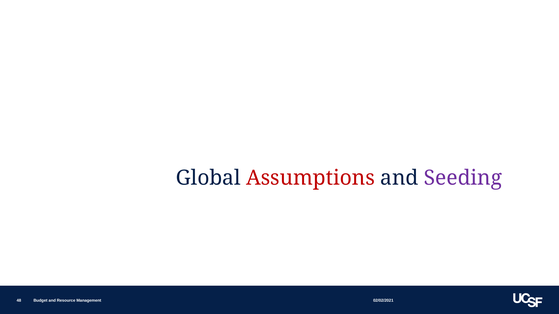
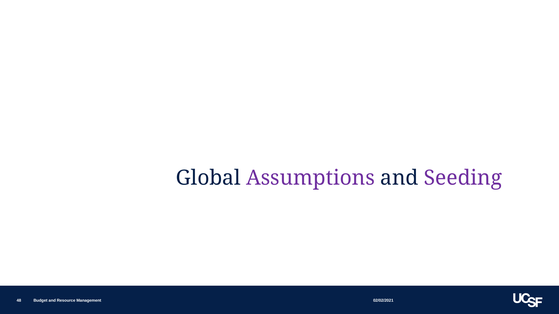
Assumptions colour: red -> purple
